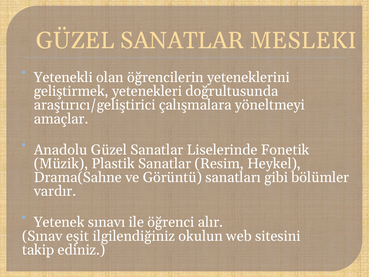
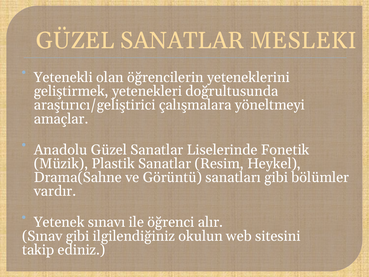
Sınav eşit: eşit -> gibi
